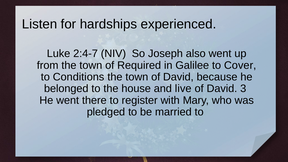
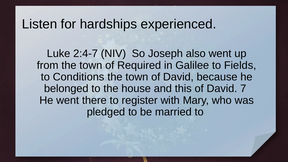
Cover: Cover -> Fields
live: live -> this
3: 3 -> 7
